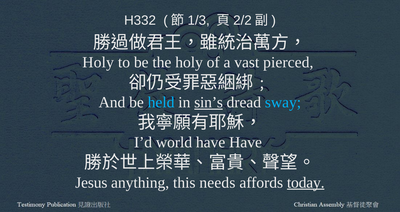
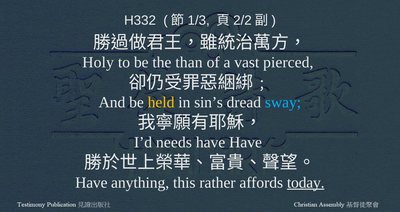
the holy: holy -> than
held colour: light blue -> yellow
sin’s underline: present -> none
world: world -> needs
Jesus at (91, 183): Jesus -> Have
needs: needs -> rather
